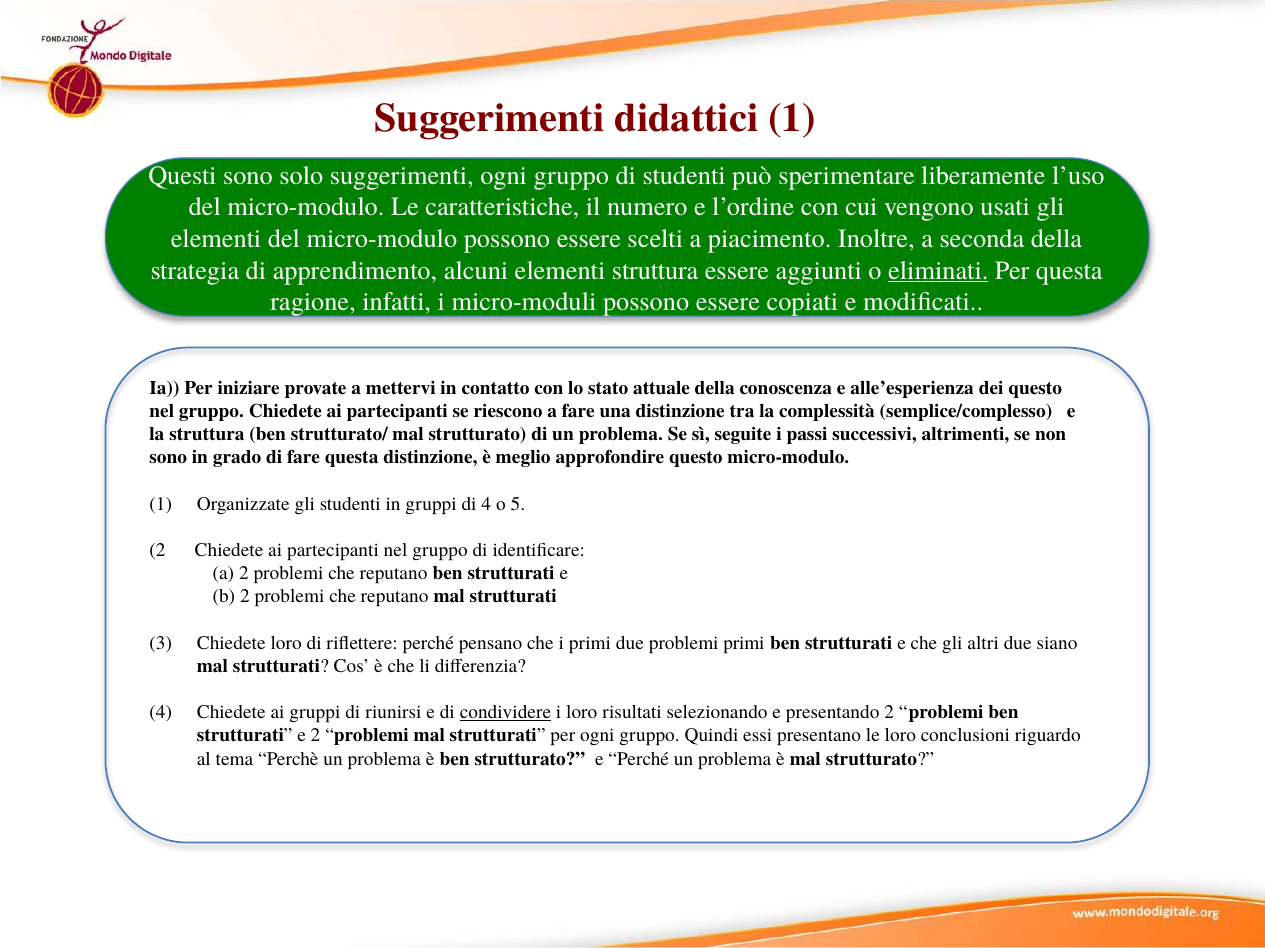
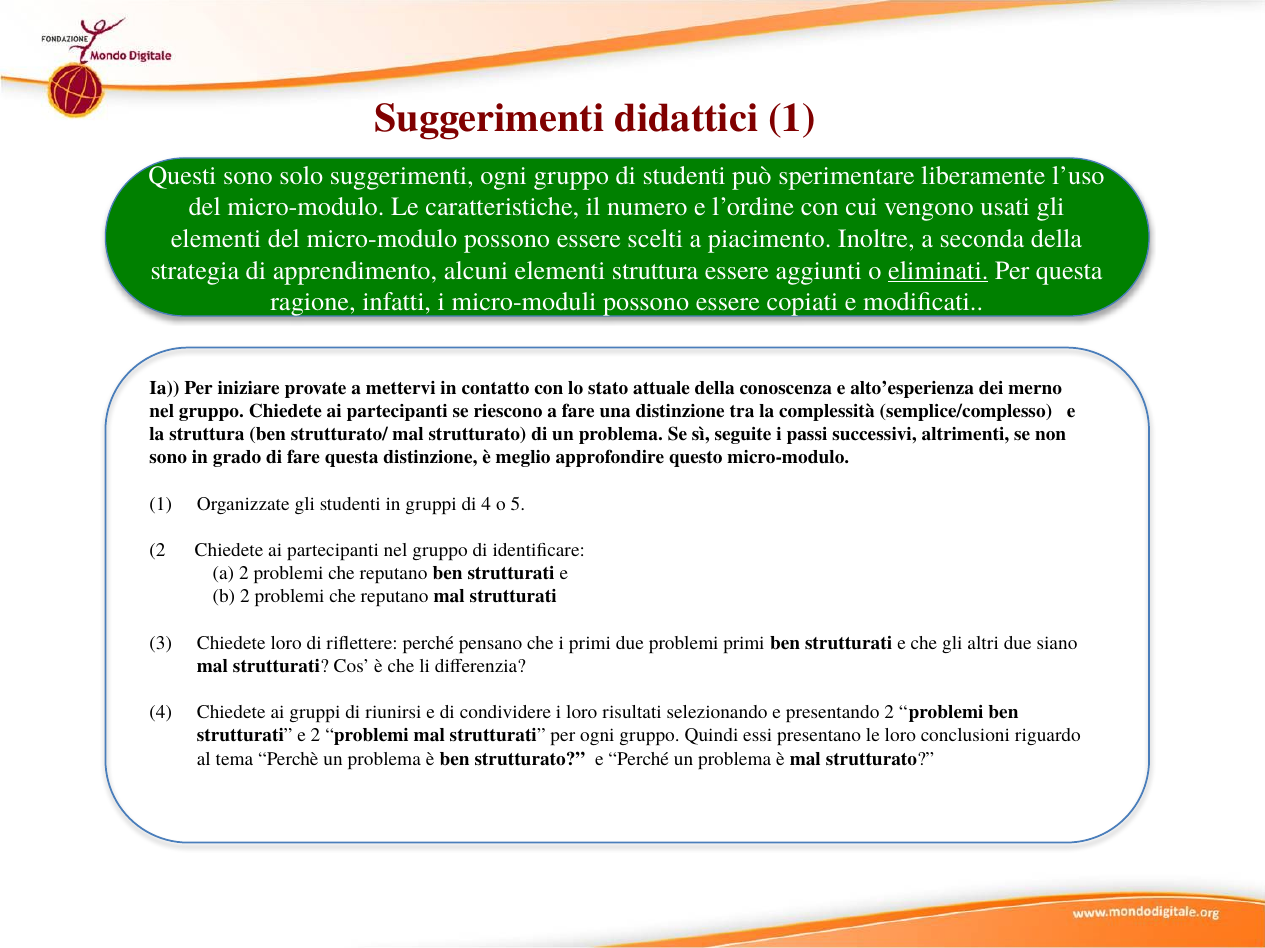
alle’esperienza: alle’esperienza -> alto’esperienza
dei questo: questo -> merno
condividere underline: present -> none
